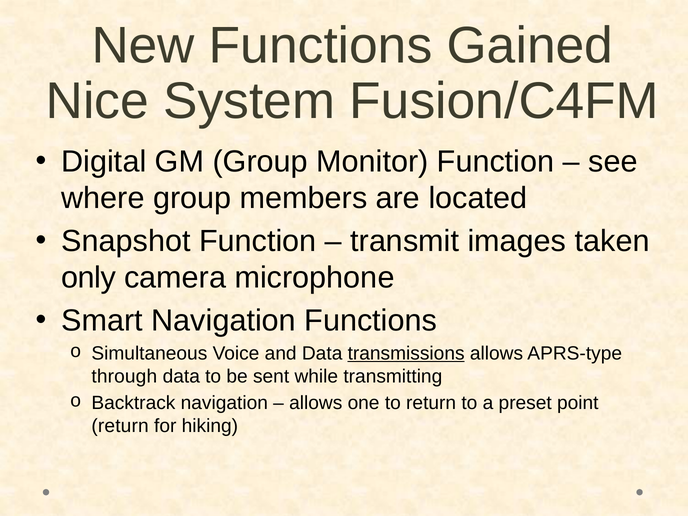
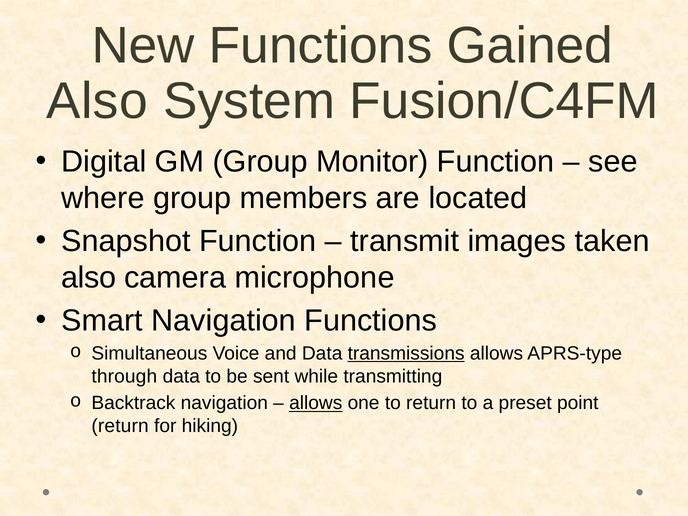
Nice at (97, 101): Nice -> Also
only at (89, 278): only -> also
allows at (316, 403) underline: none -> present
